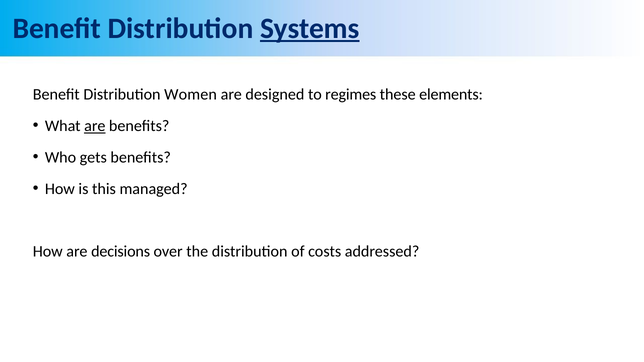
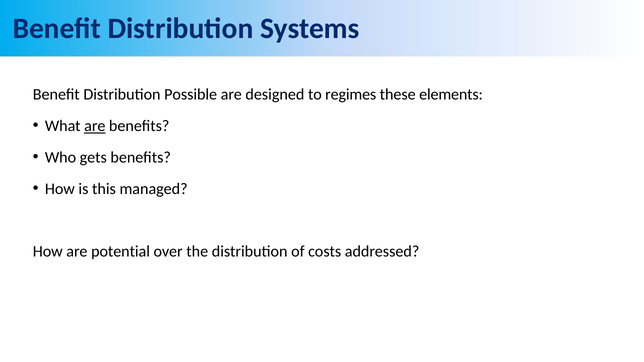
Systems underline: present -> none
Women: Women -> Possible
decisions: decisions -> potential
